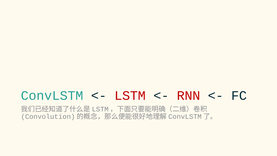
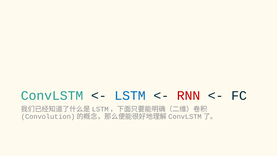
LSTM colour: red -> blue
